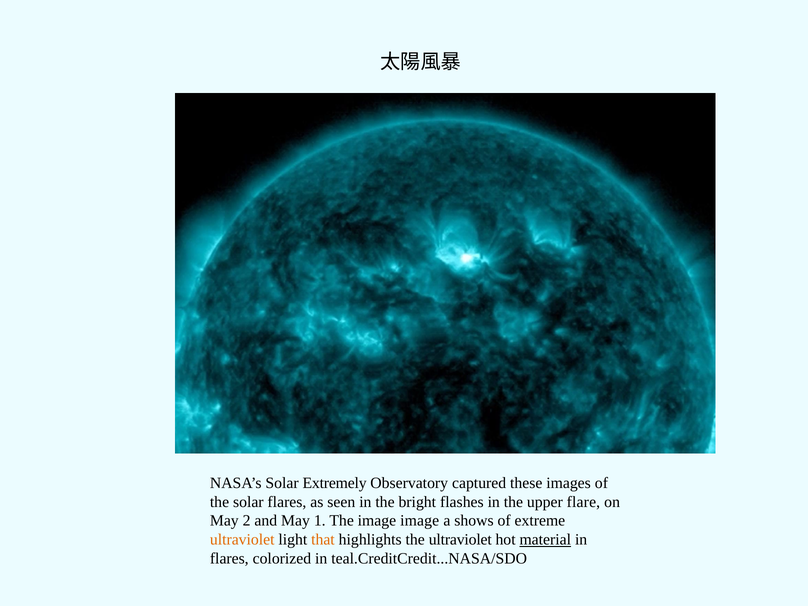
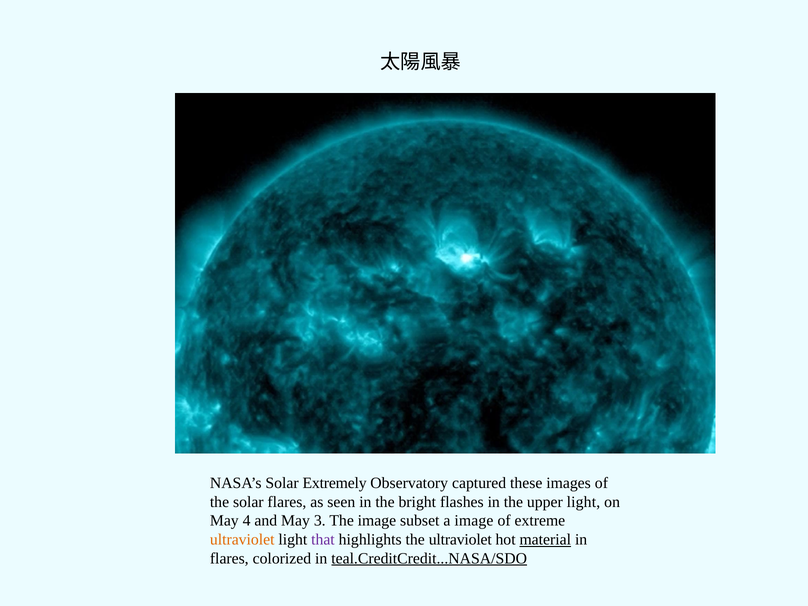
upper flare: flare -> light
2: 2 -> 4
1: 1 -> 3
image image: image -> subset
a shows: shows -> image
that colour: orange -> purple
teal.CreditCredit...NASA/SDO underline: none -> present
